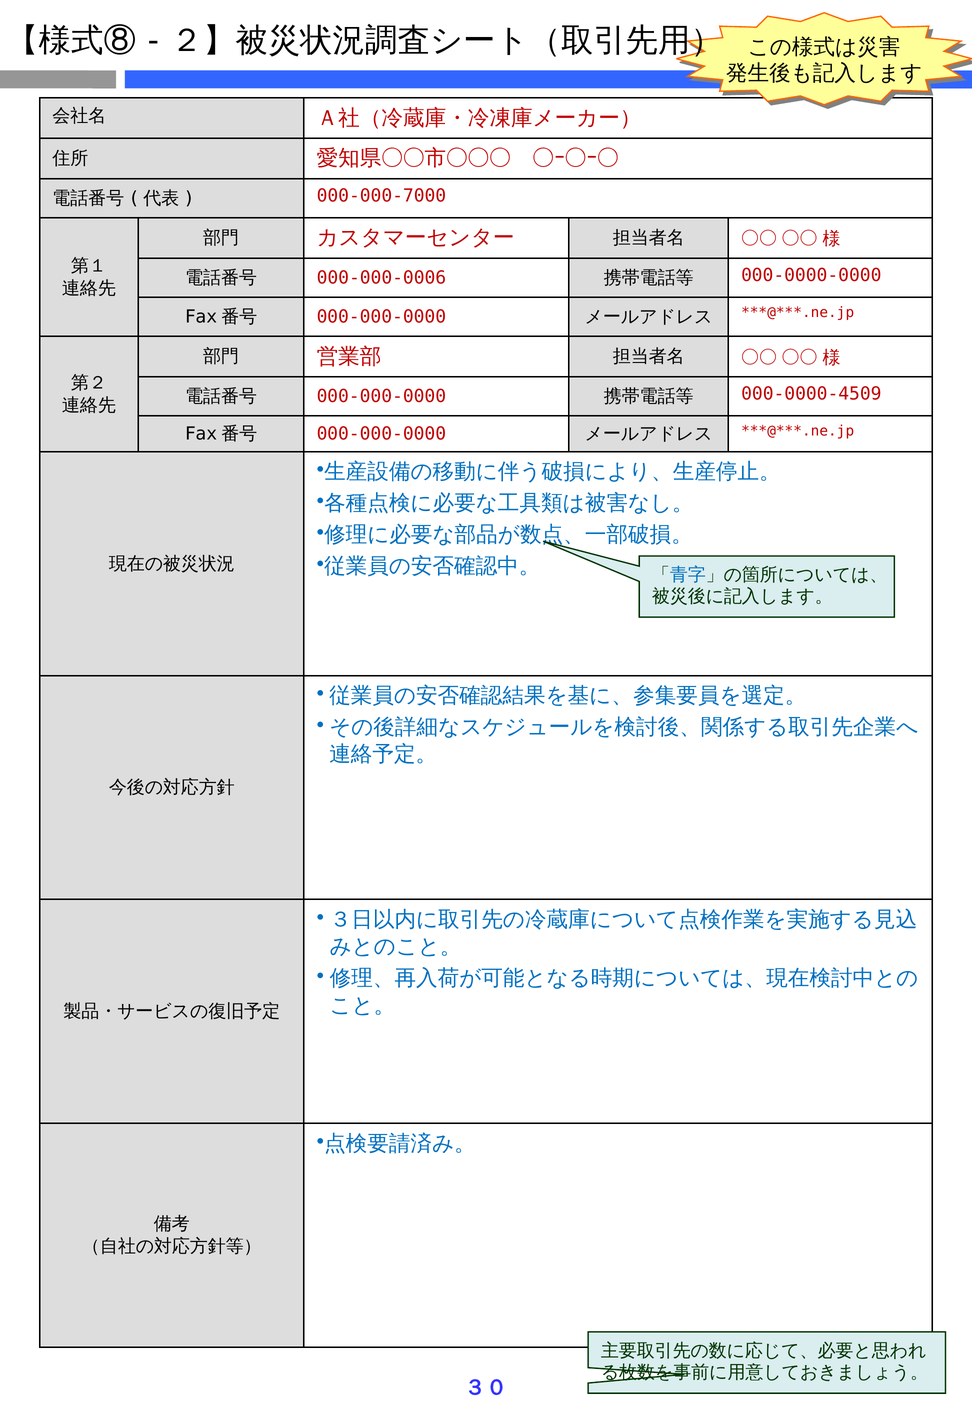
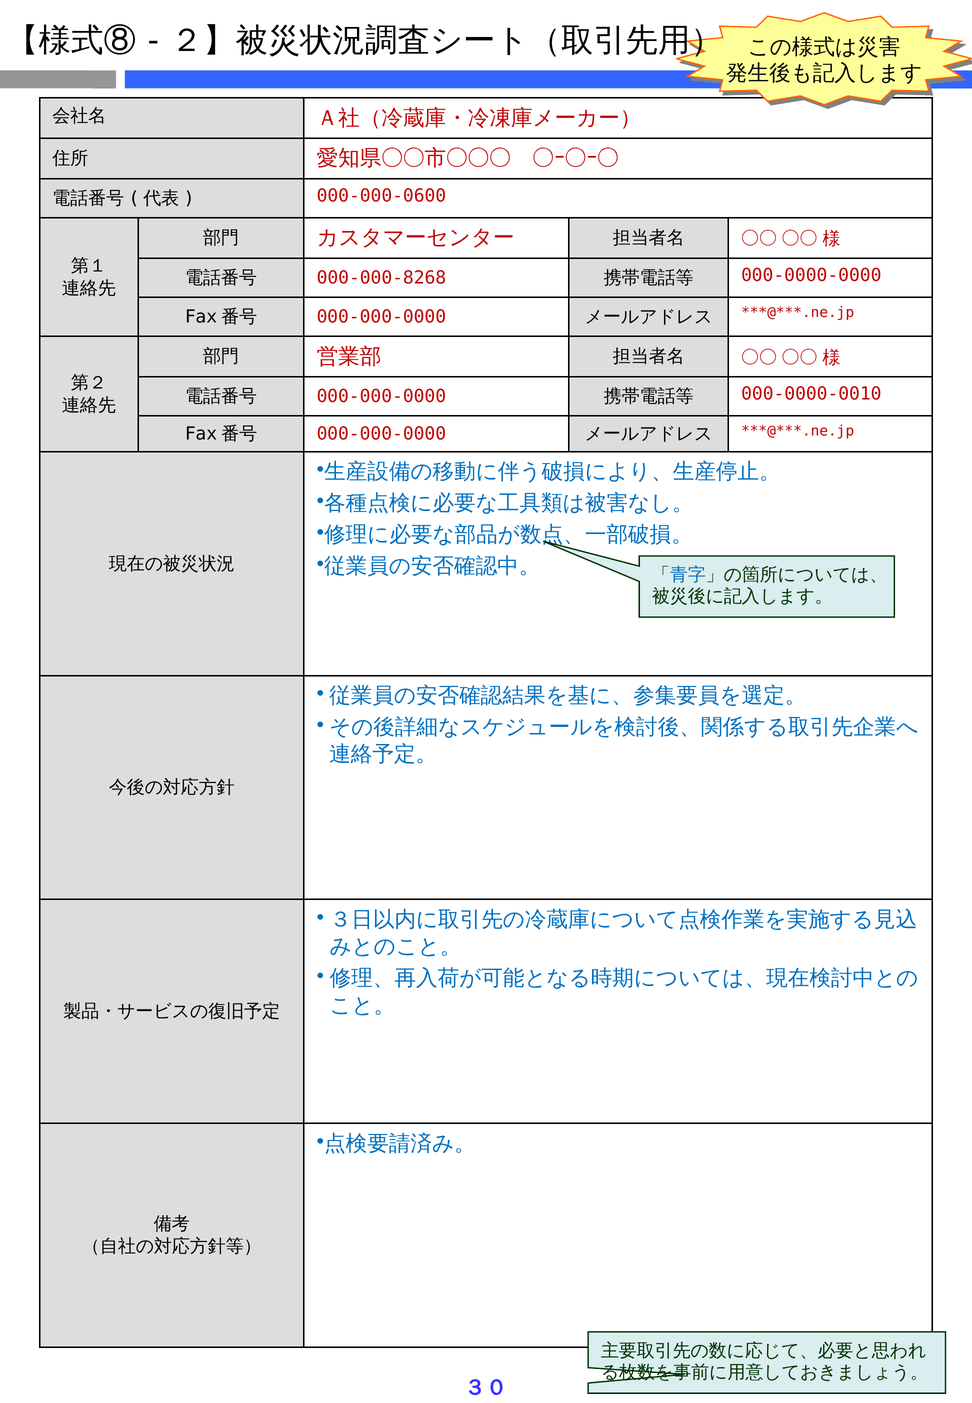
000-000-7000: 000-000-7000 -> 000-000-0600
000-000-0006: 000-000-0006 -> 000-000-8268
000-0000-4509: 000-0000-4509 -> 000-0000-0010
